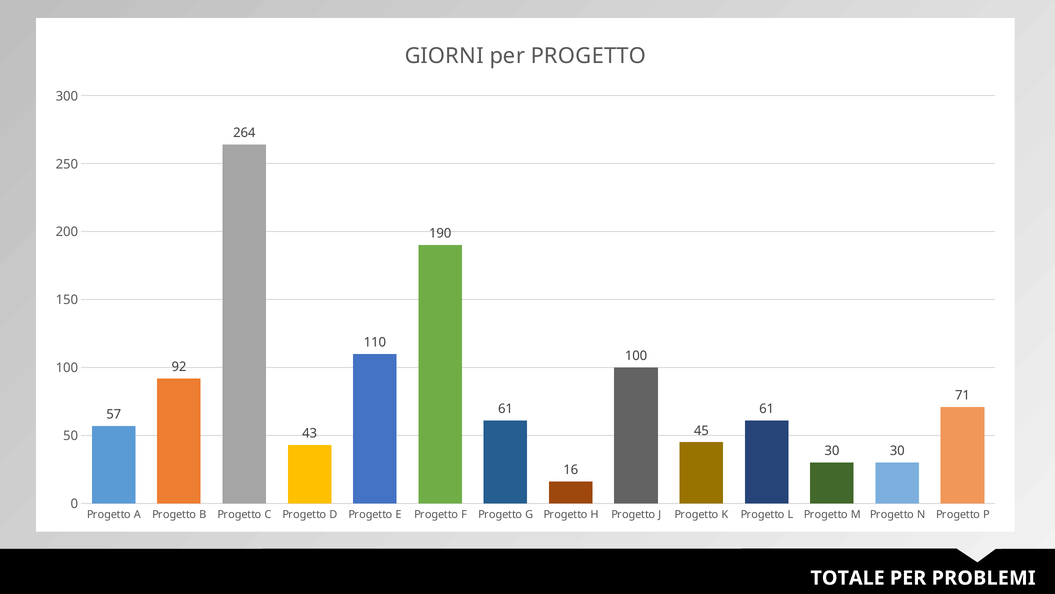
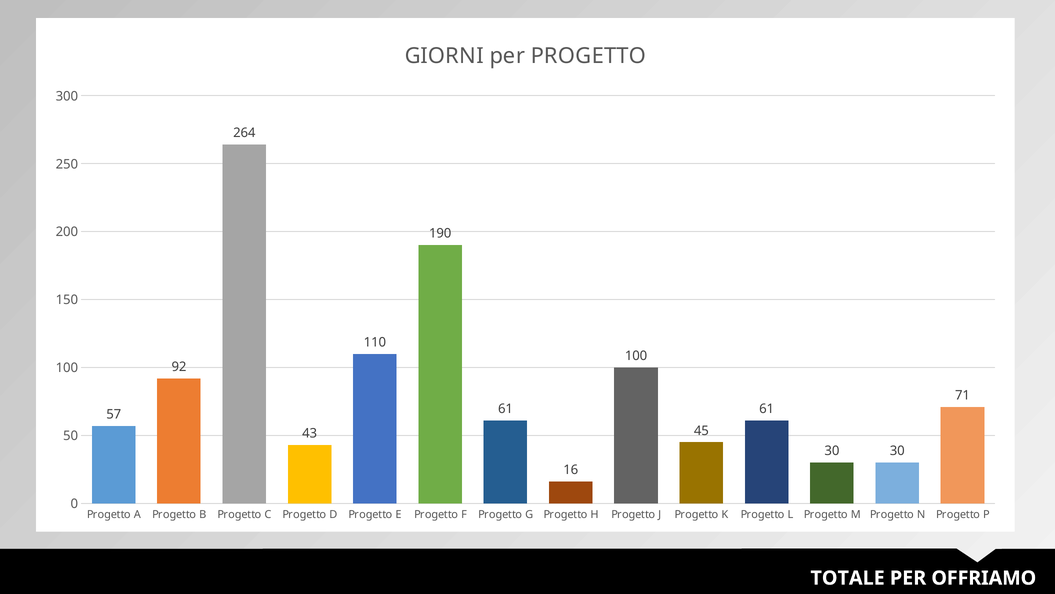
PROBLEMI: PROBLEMI -> OFFRIAMO
